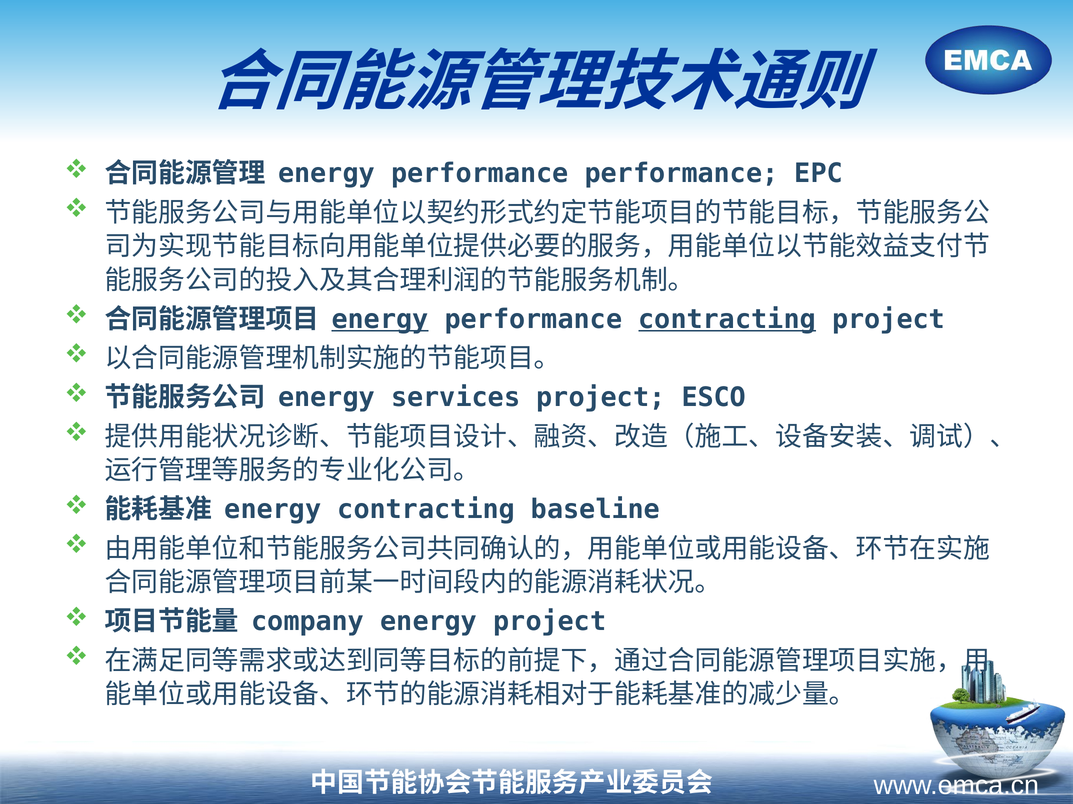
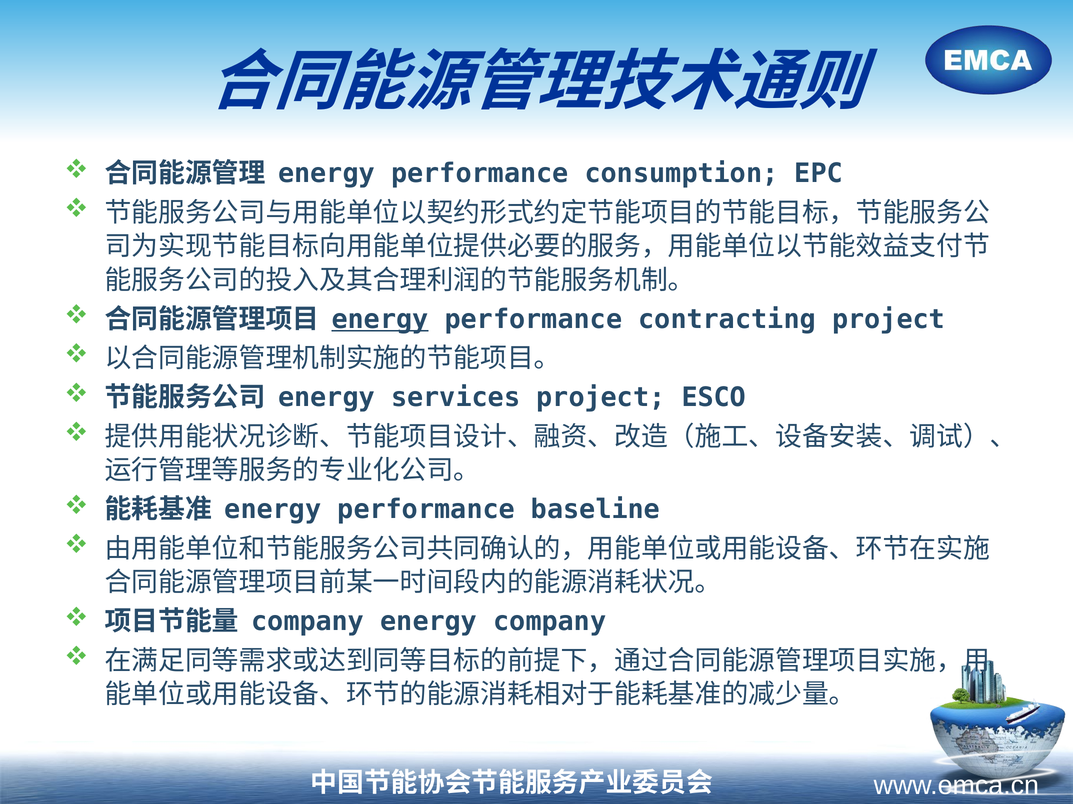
performance performance: performance -> consumption
contracting at (727, 320) underline: present -> none
contracting at (426, 510): contracting -> performance
energy project: project -> company
